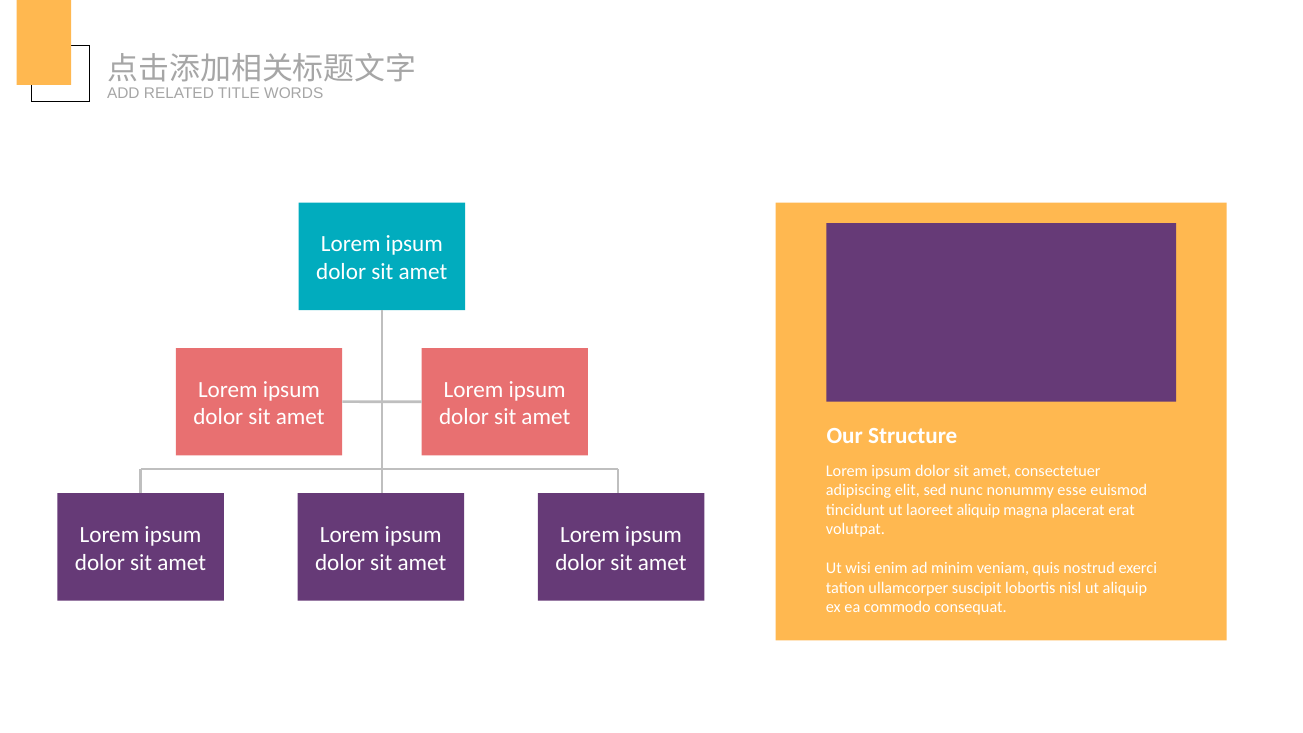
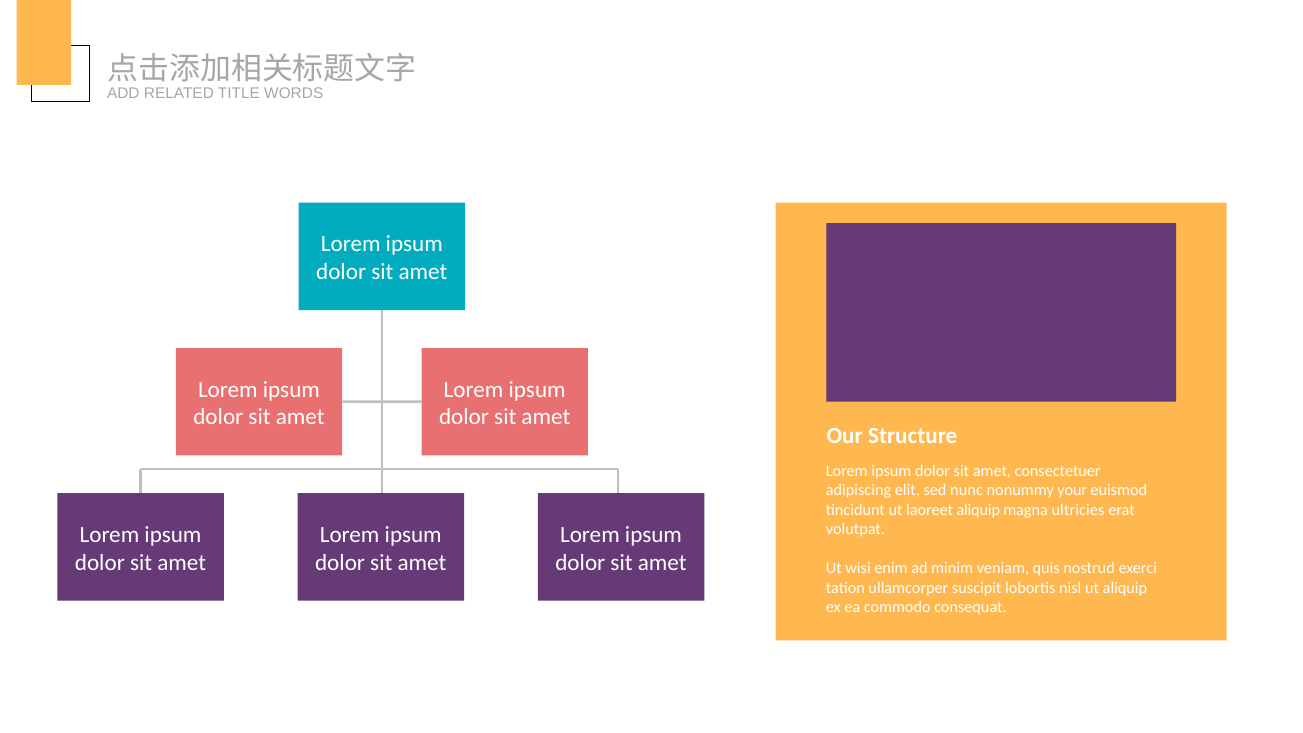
esse: esse -> your
placerat: placerat -> ultricies
